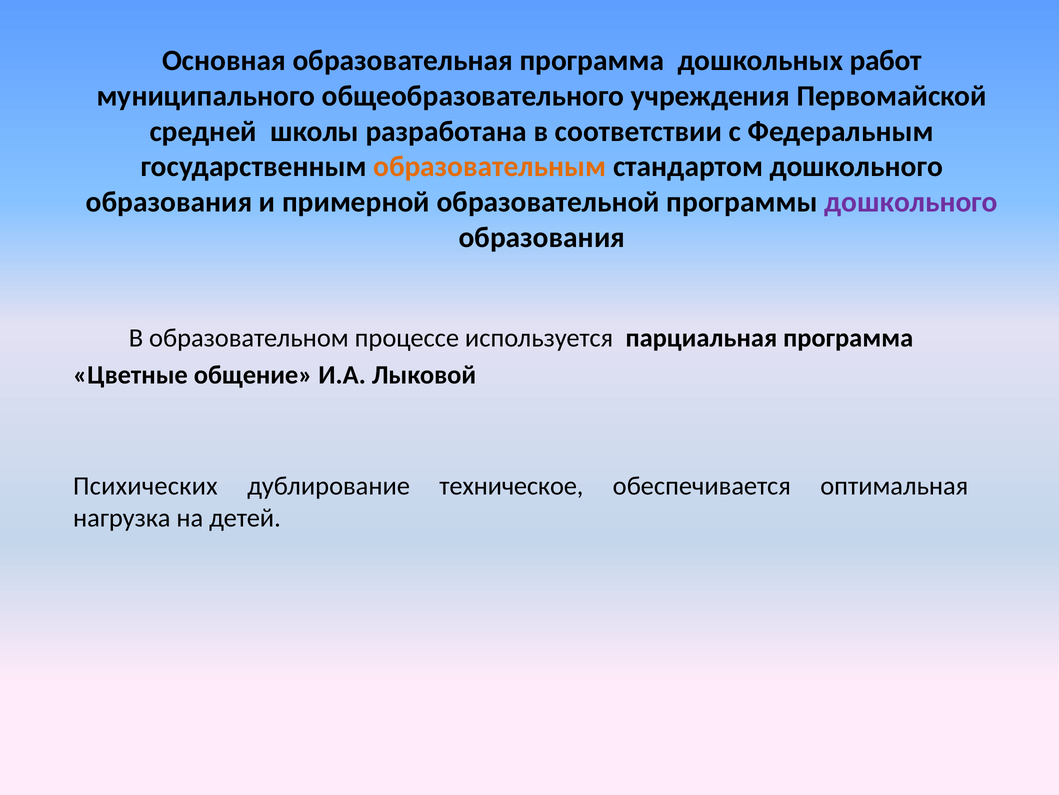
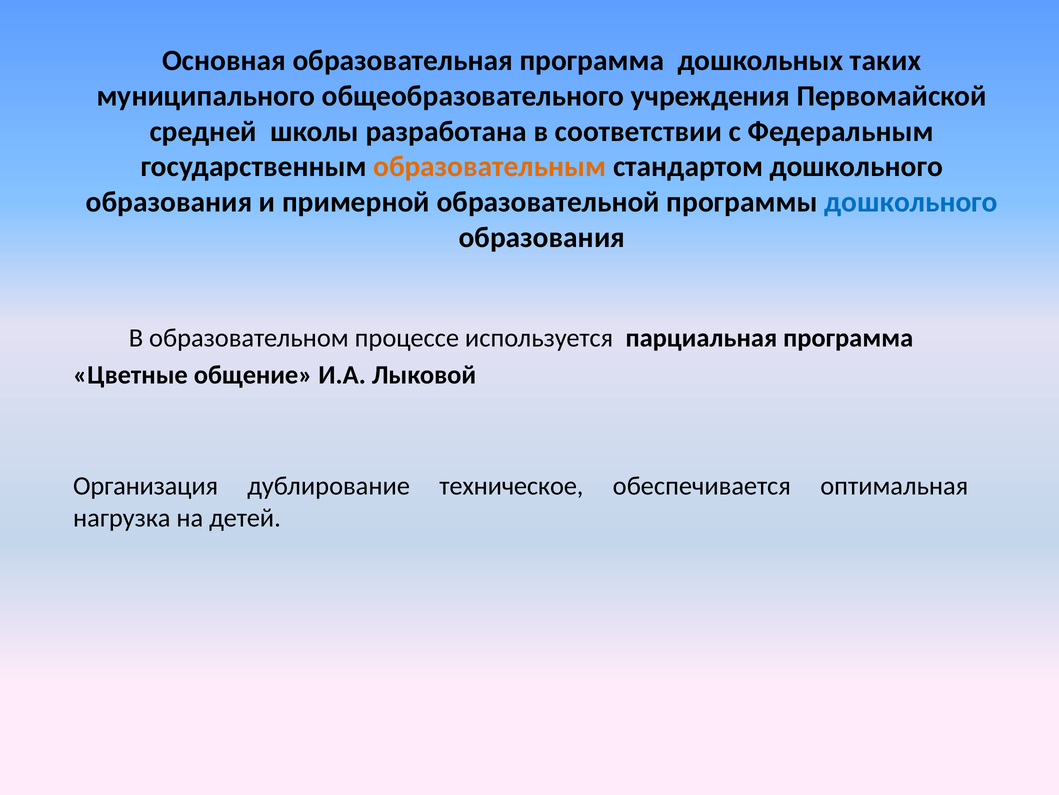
работ: работ -> таких
дошкольного at (911, 202) colour: purple -> blue
Психических: Психических -> Организация
